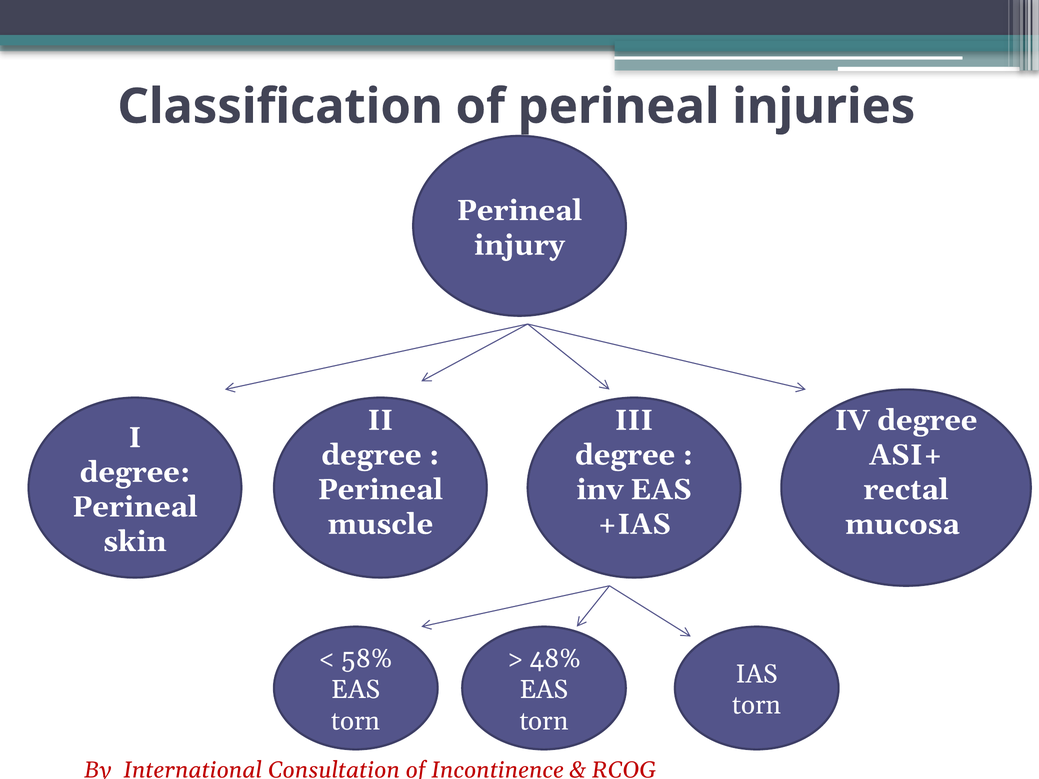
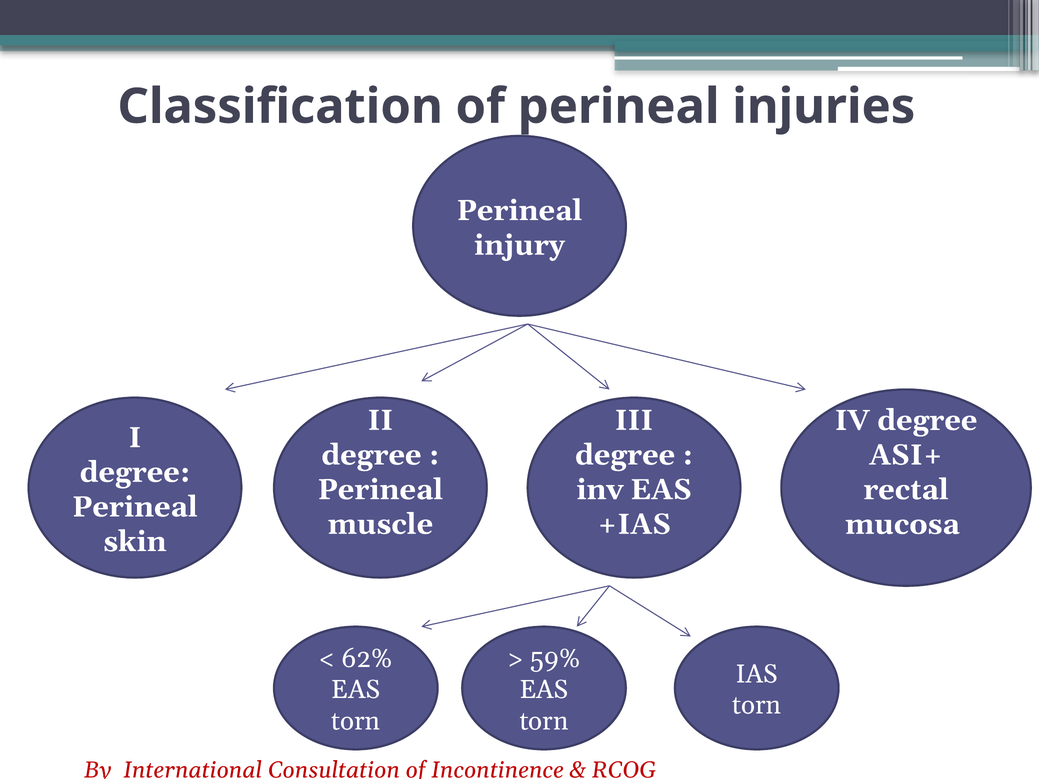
58%: 58% -> 62%
48%: 48% -> 59%
